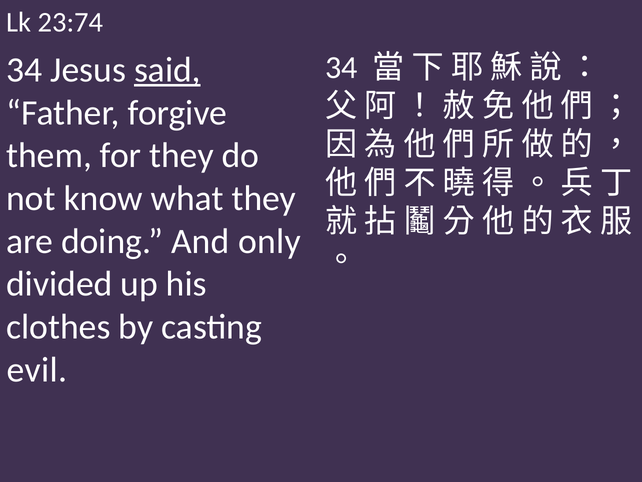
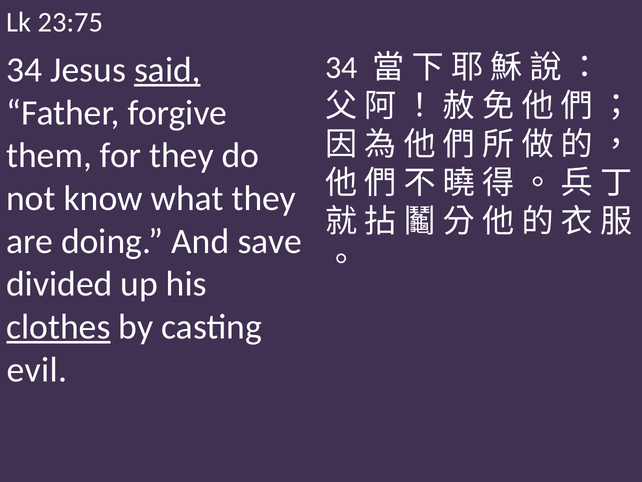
23:74: 23:74 -> 23:75
only: only -> save
clothes underline: none -> present
